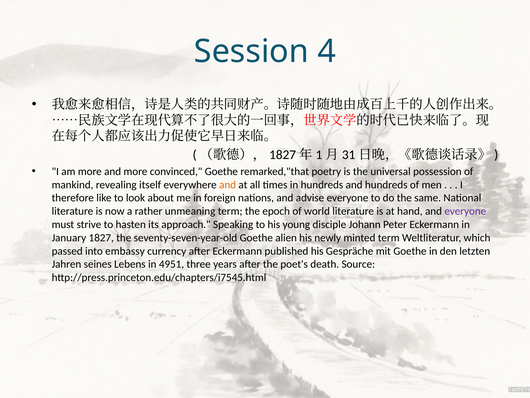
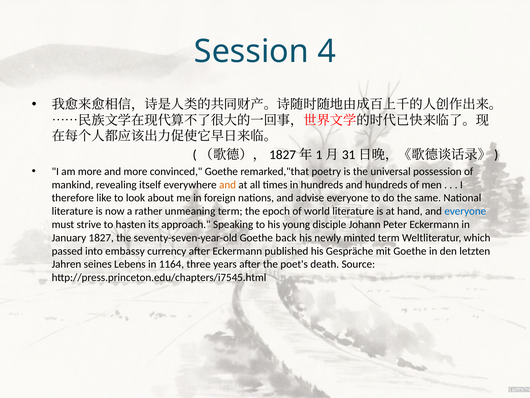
everyone at (465, 211) colour: purple -> blue
alien: alien -> back
4951: 4951 -> 1164
